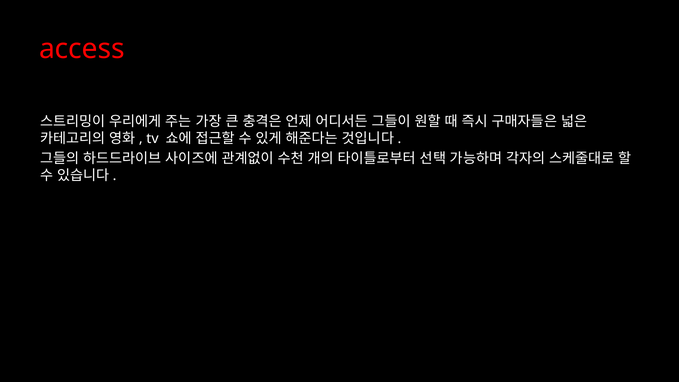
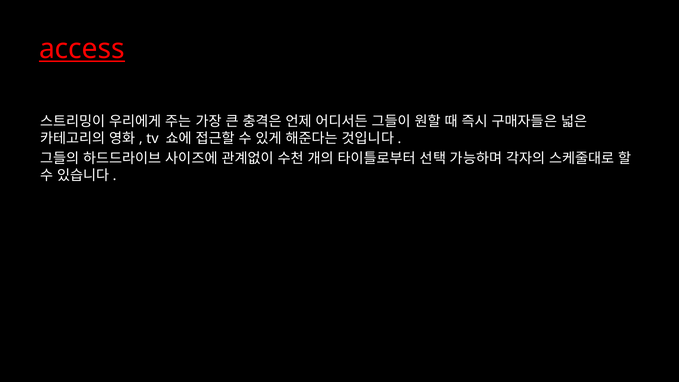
access underline: none -> present
